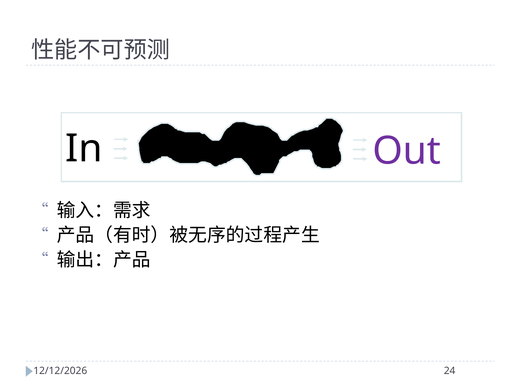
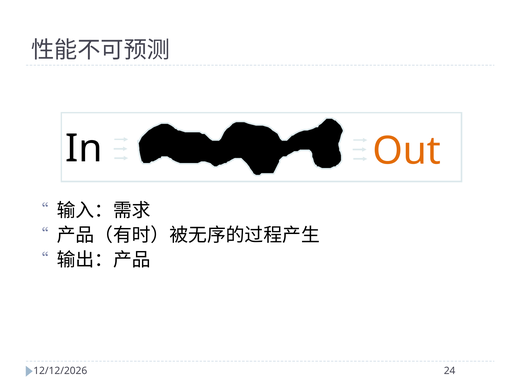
Out colour: purple -> orange
